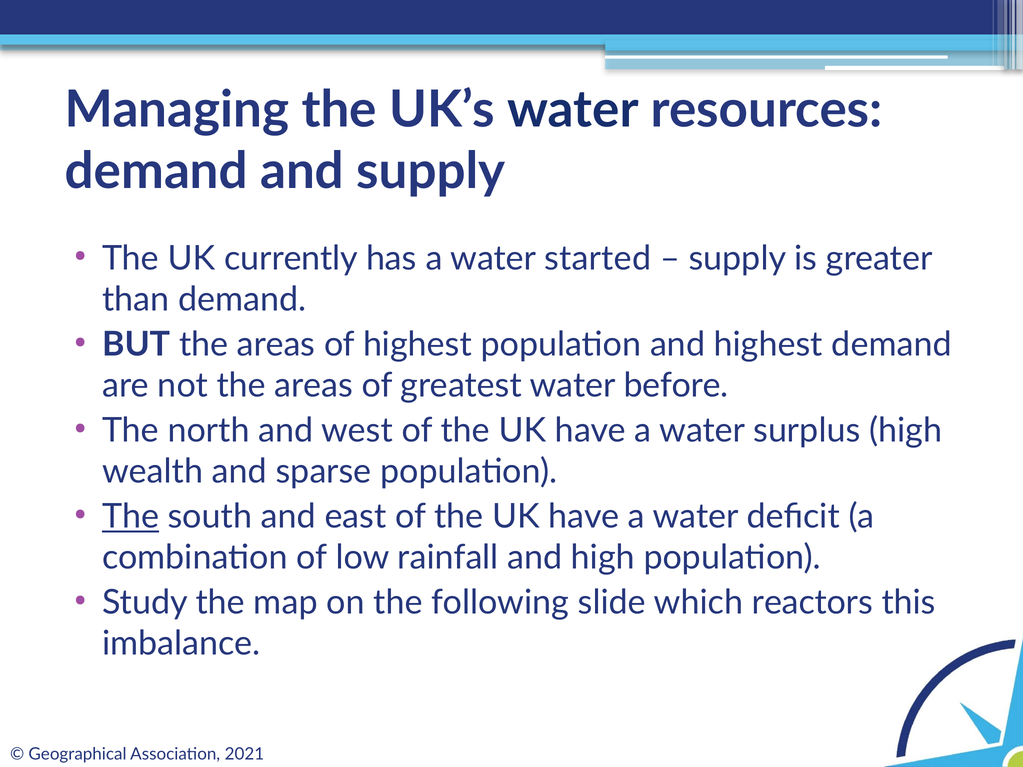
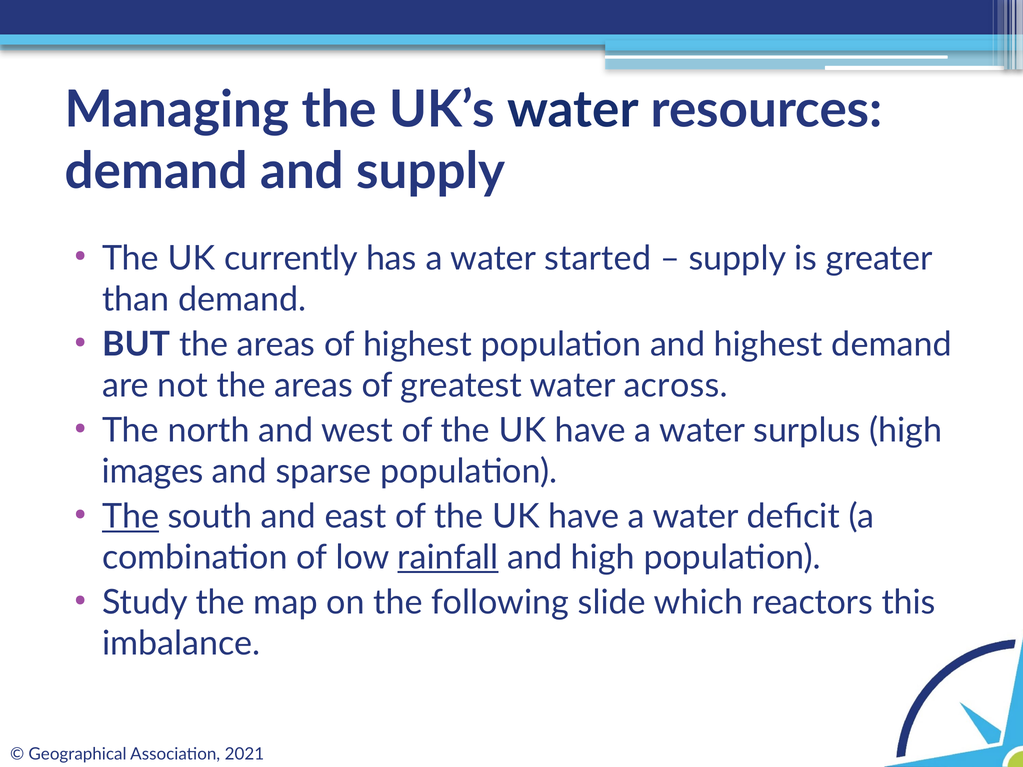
before: before -> across
wealth: wealth -> images
rainfall underline: none -> present
